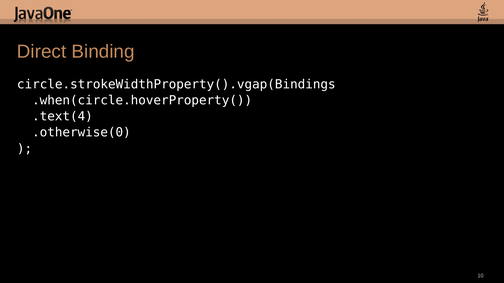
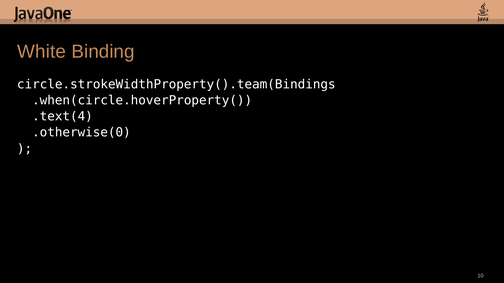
Direct: Direct -> White
circle.strokeWidthProperty().vgap(Bindings: circle.strokeWidthProperty().vgap(Bindings -> circle.strokeWidthProperty().team(Bindings
